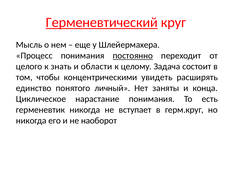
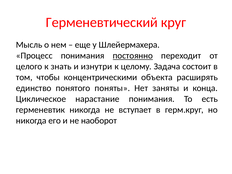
Герменевтический underline: present -> none
области: области -> изнутри
увидеть: увидеть -> объекта
личный: личный -> поняты
